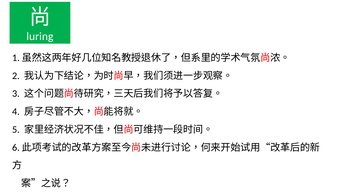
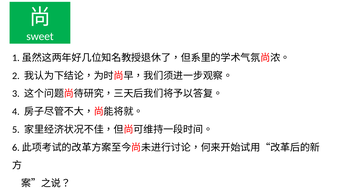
luring: luring -> sweet
